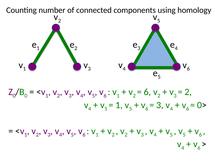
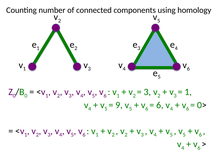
6 at (147, 92): 6 -> 3
2 at (188, 92): 2 -> 1
1 at (119, 105): 1 -> 9
3 at (160, 105): 3 -> 6
